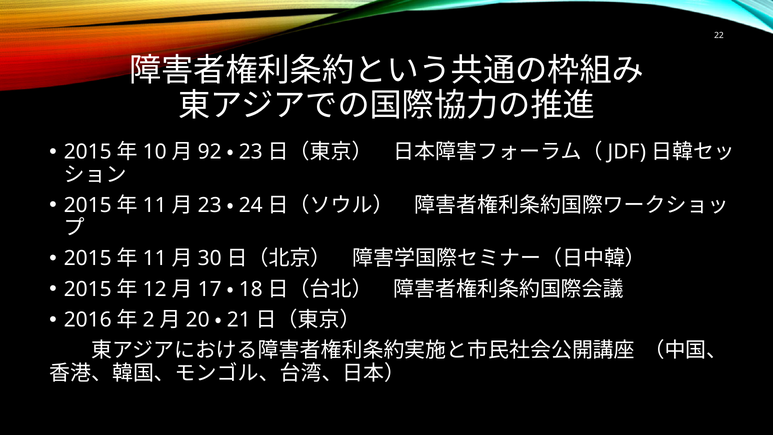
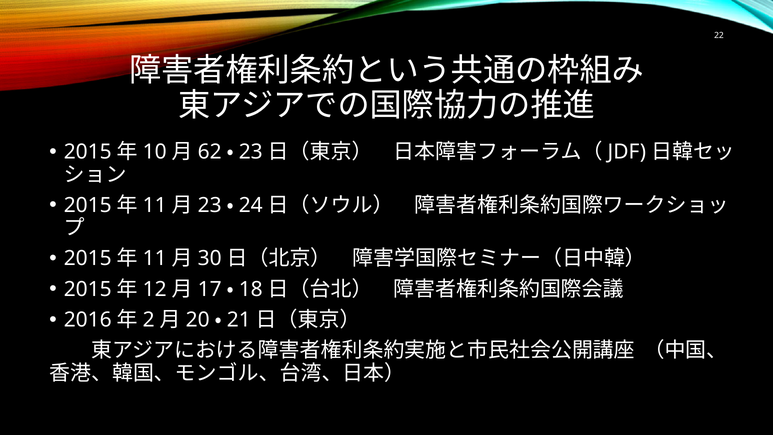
92: 92 -> 62
